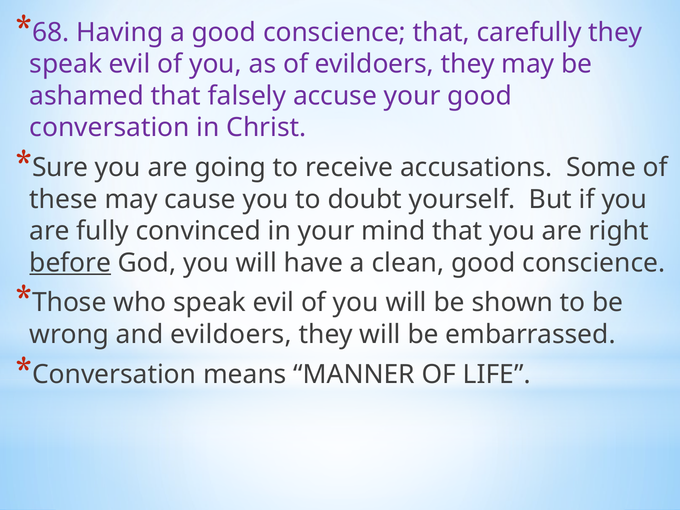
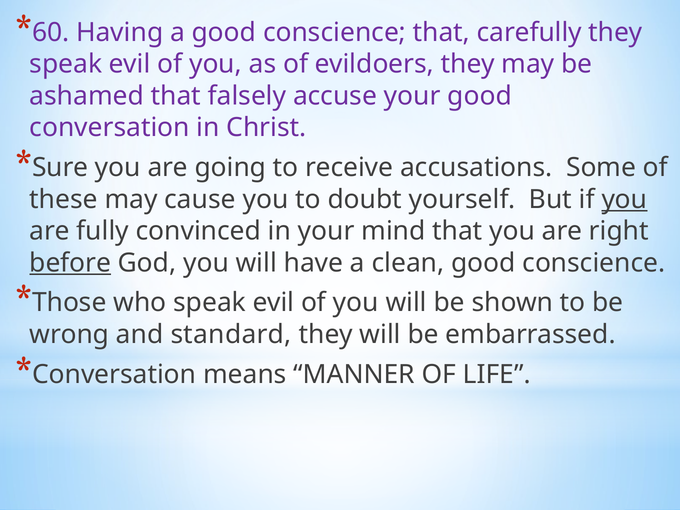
68: 68 -> 60
you at (624, 199) underline: none -> present
and evildoers: evildoers -> standard
